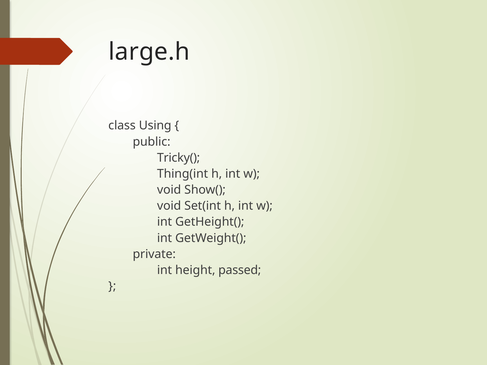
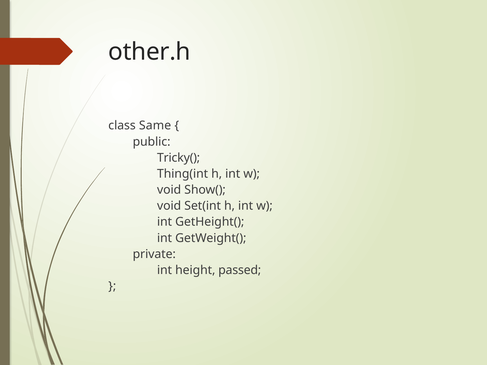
large.h: large.h -> other.h
Using: Using -> Same
